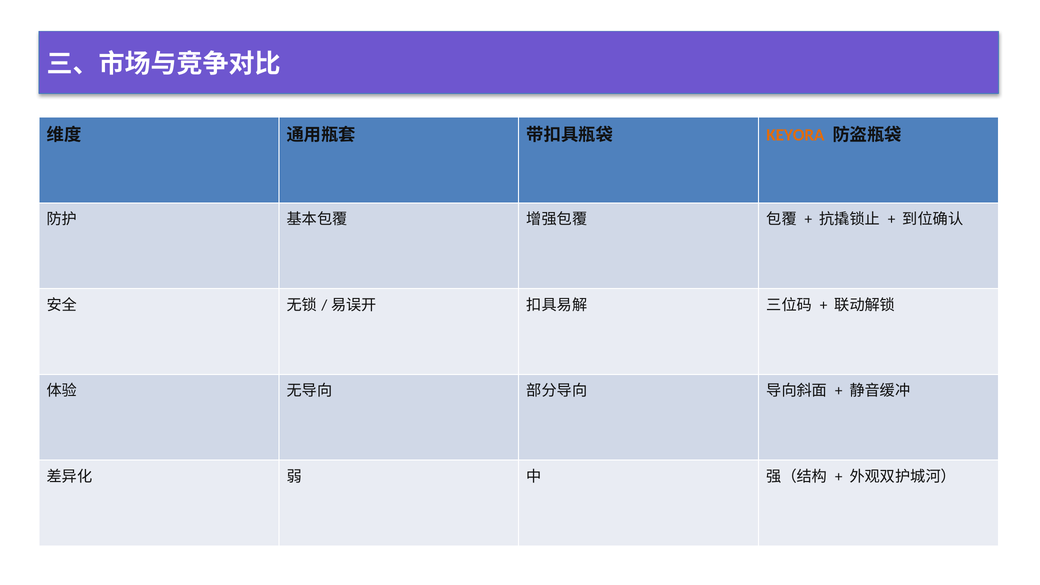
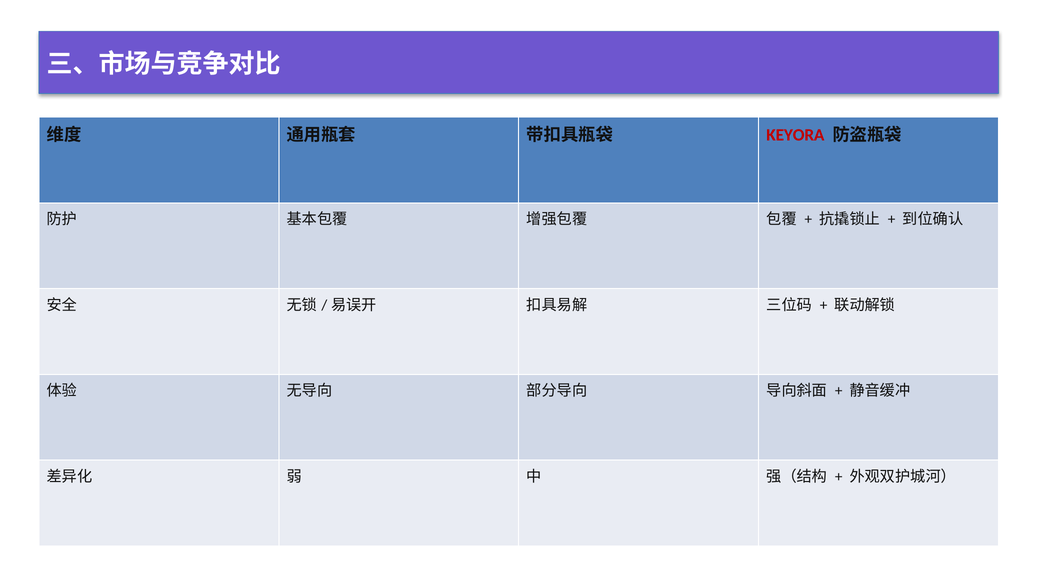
KEYORA colour: orange -> red
